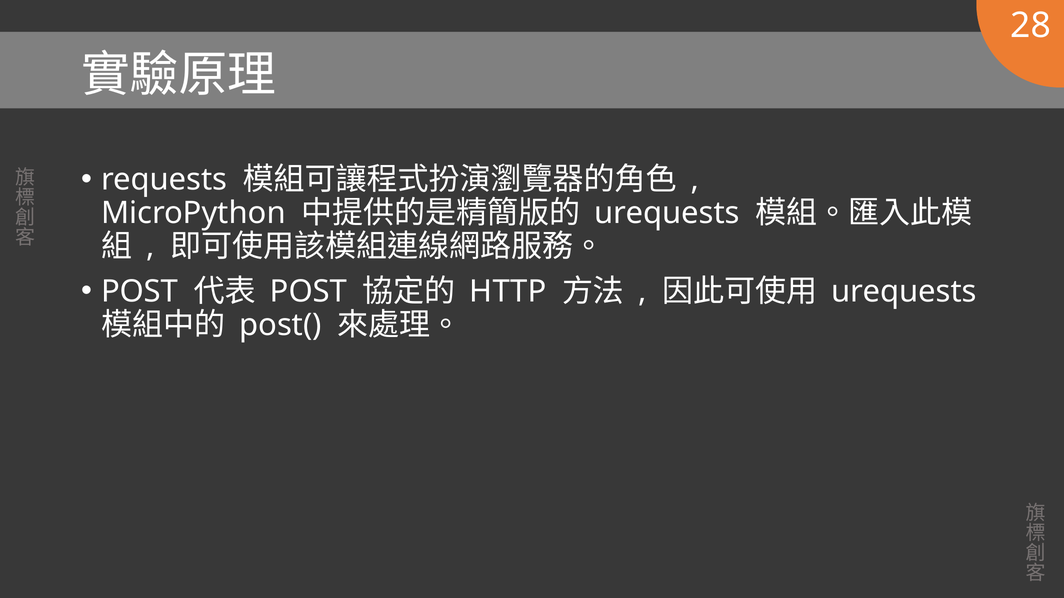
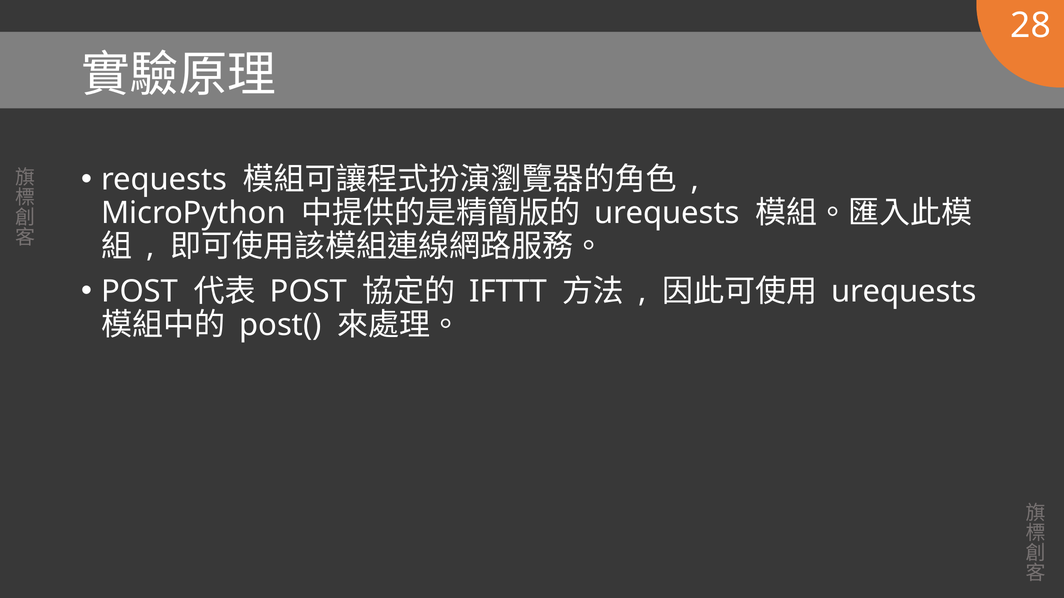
HTTP: HTTP -> IFTTT
